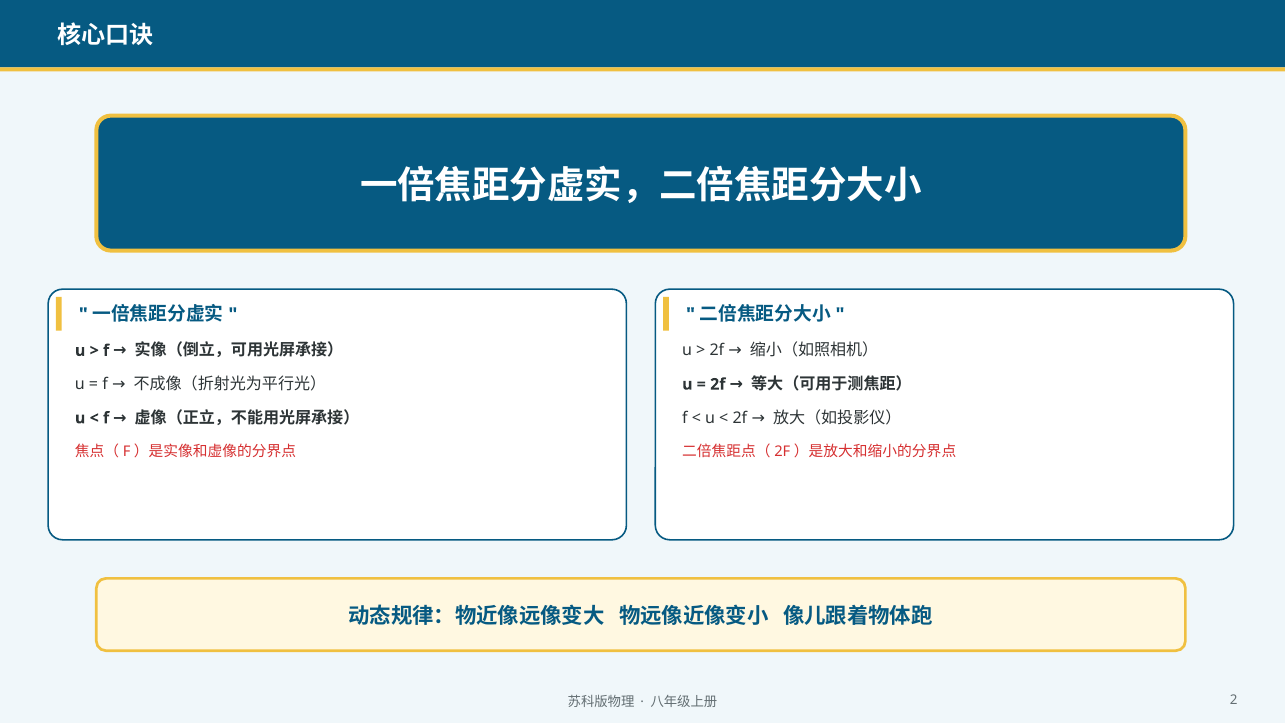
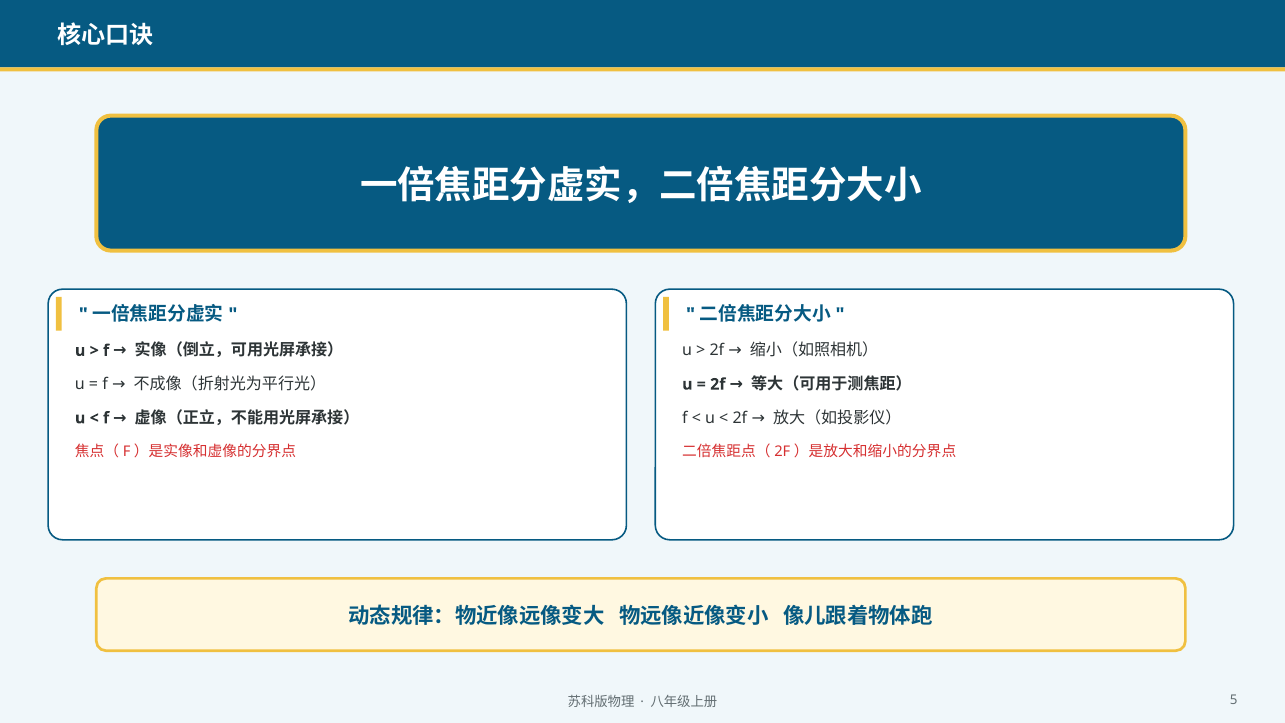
2: 2 -> 5
